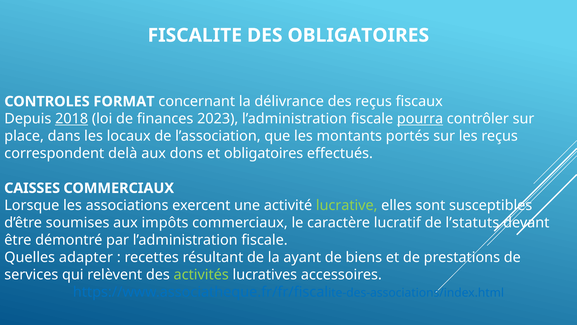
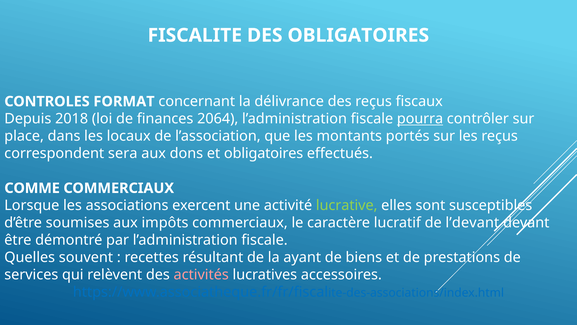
2018 underline: present -> none
2023: 2023 -> 2064
delà: delà -> sera
CAISSES: CAISSES -> COMME
l’statuts: l’statuts -> l’devant
adapter: adapter -> souvent
activités colour: light green -> pink
